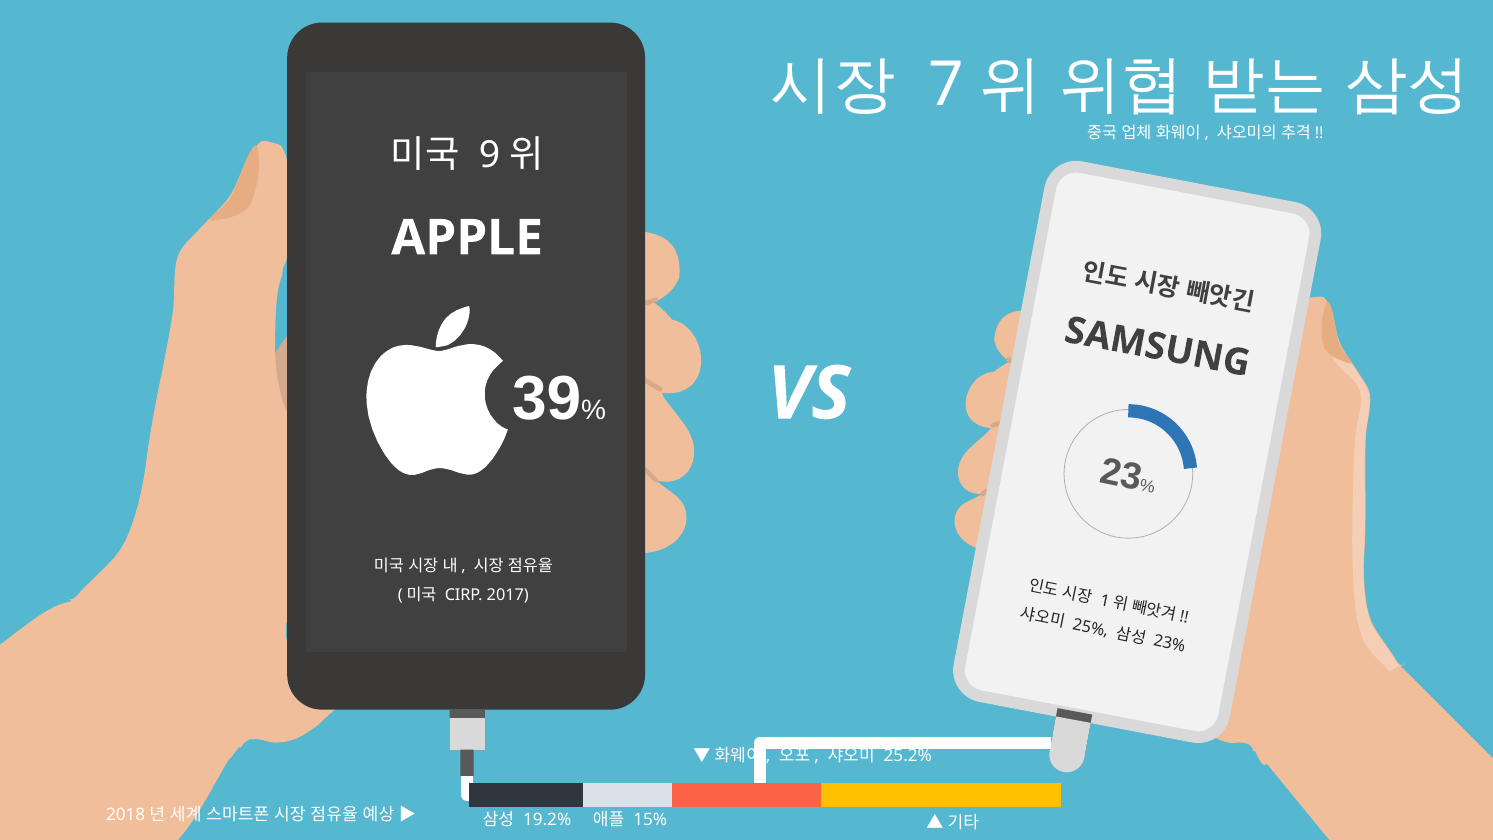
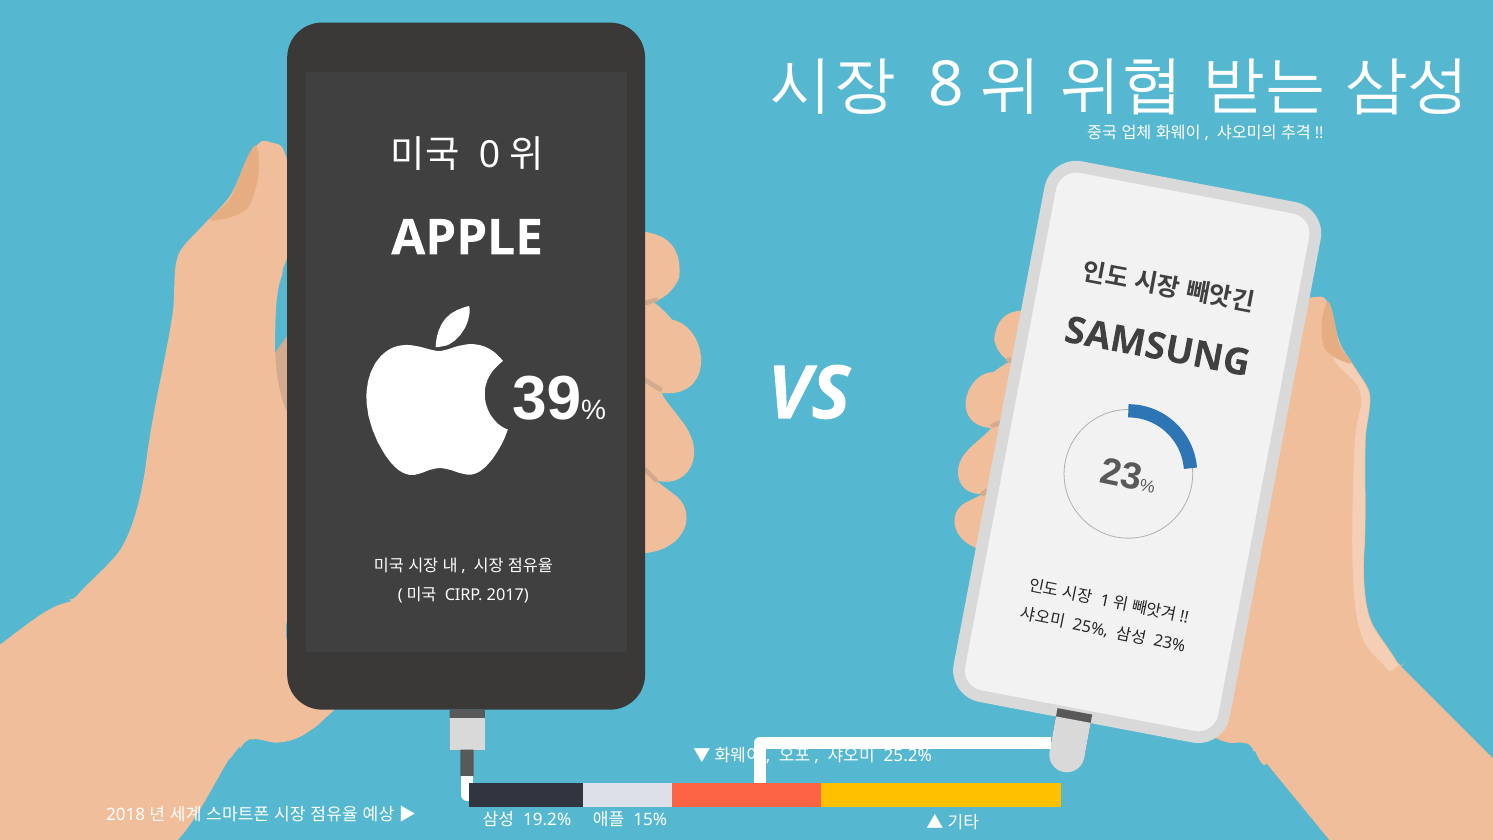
7: 7 -> 8
9: 9 -> 0
